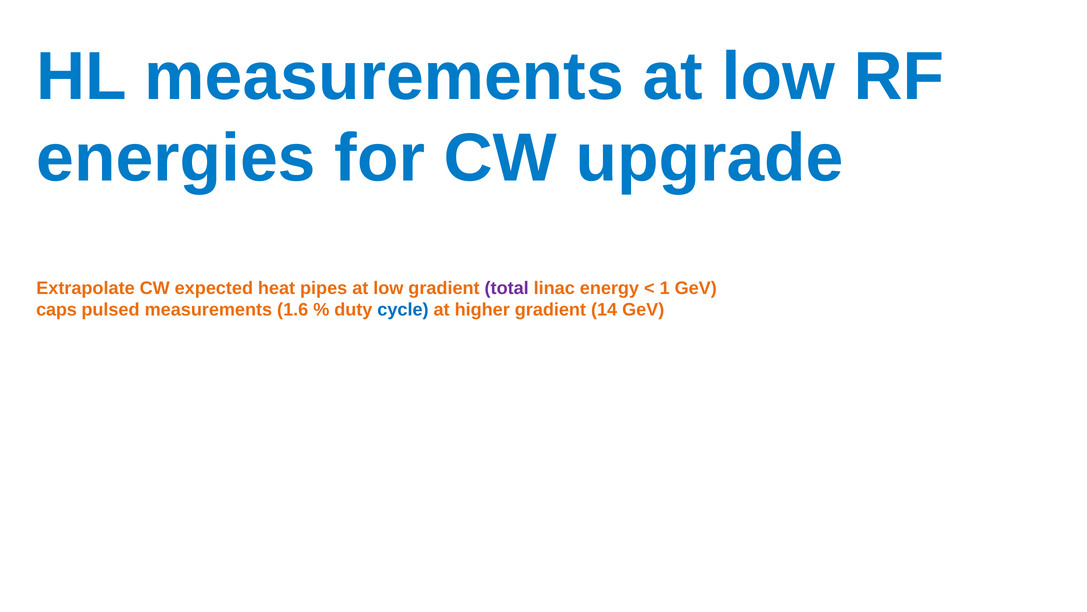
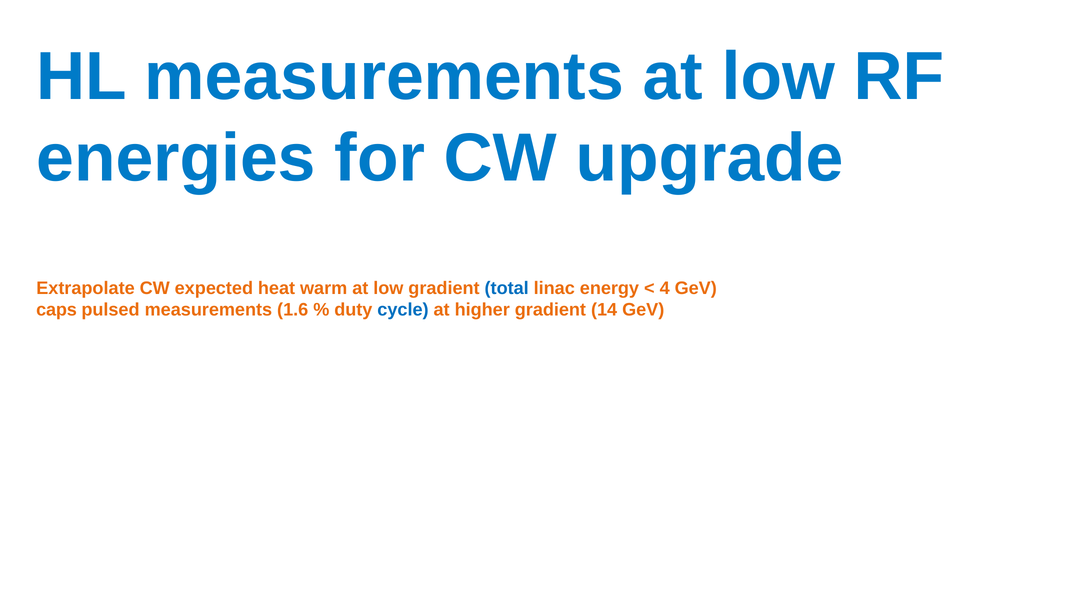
pipes: pipes -> warm
total colour: purple -> blue
1: 1 -> 4
